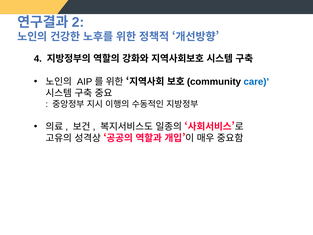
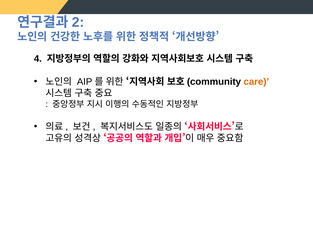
care colour: blue -> orange
